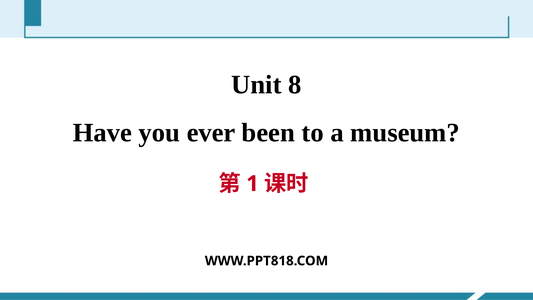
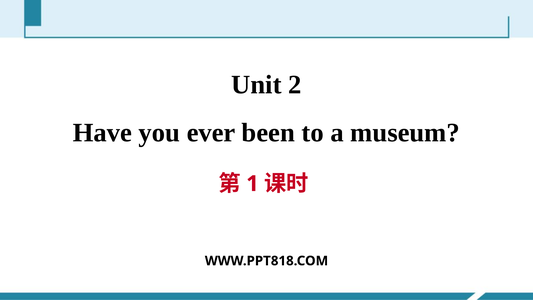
8: 8 -> 2
